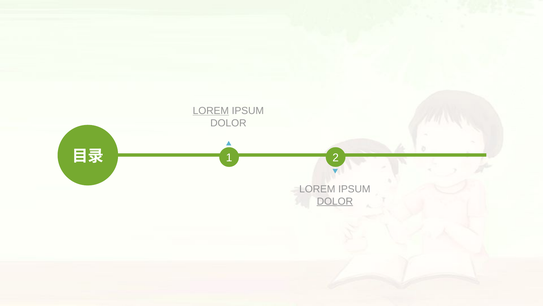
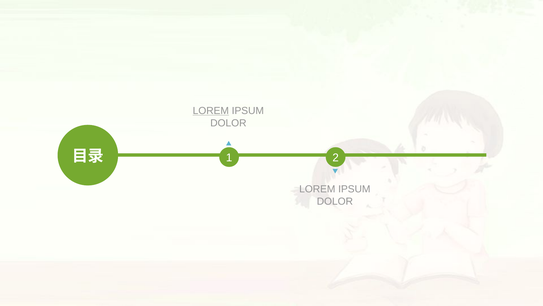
DOLOR at (335, 201) underline: present -> none
